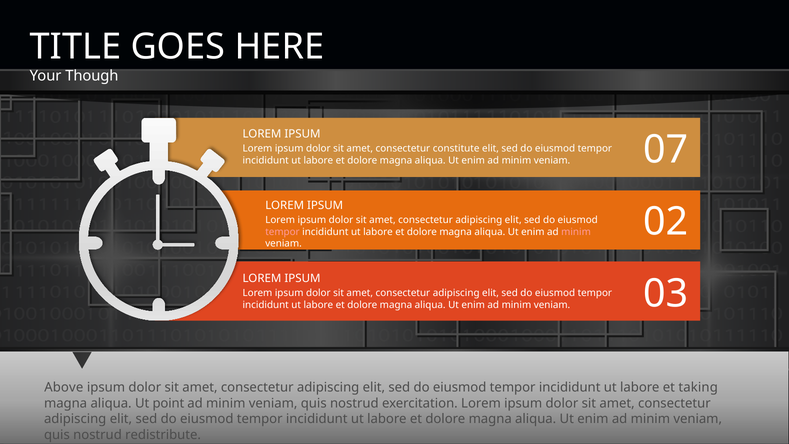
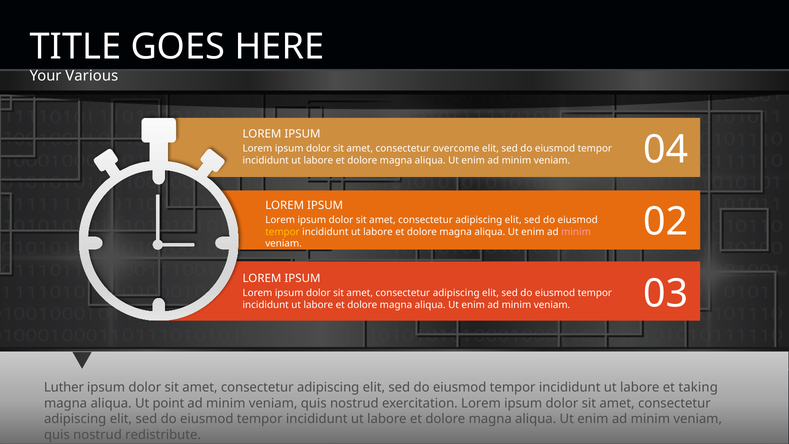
Though: Though -> Various
constitute: constitute -> overcome
07: 07 -> 04
tempor at (282, 232) colour: pink -> yellow
Above: Above -> Luther
